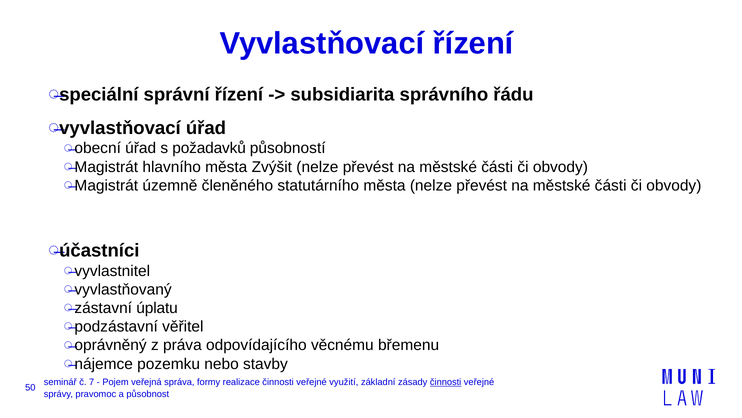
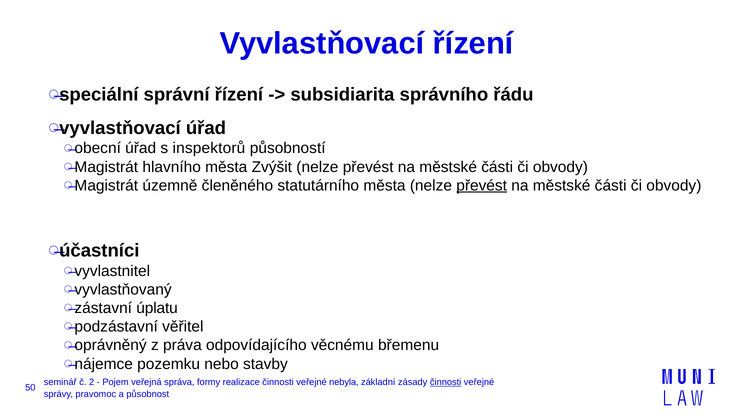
požadavků: požadavků -> inspektorů
převést at (482, 185) underline: none -> present
7: 7 -> 2
využití: využití -> nebyla
